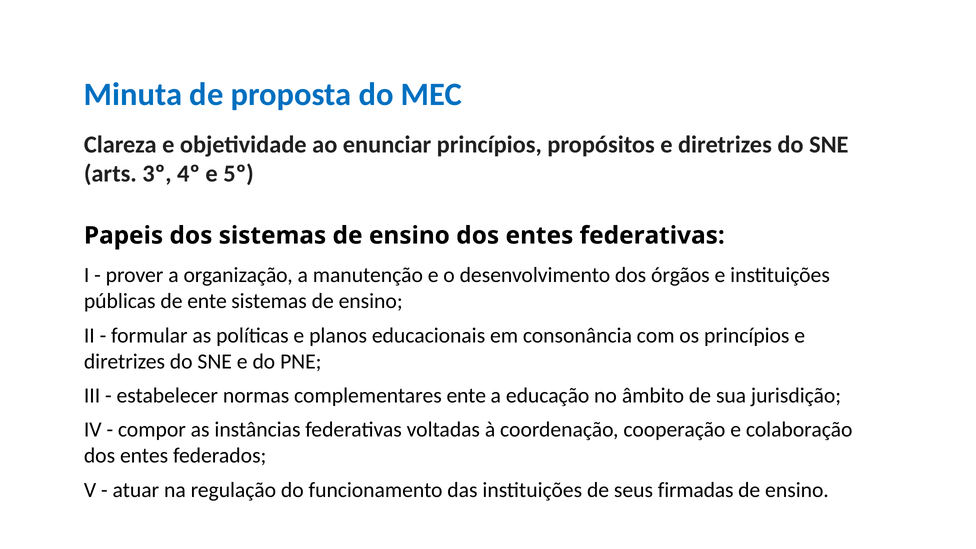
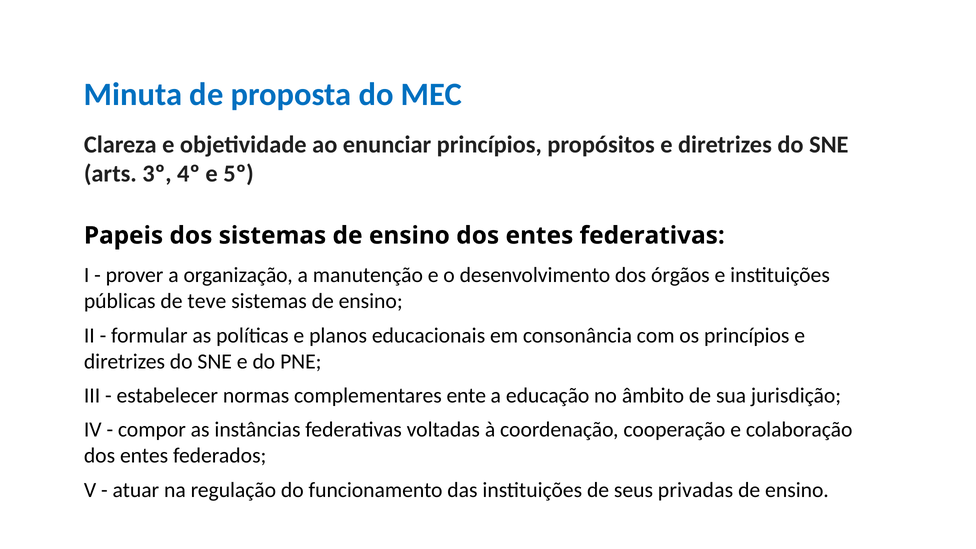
de ente: ente -> teve
firmadas: firmadas -> privadas
